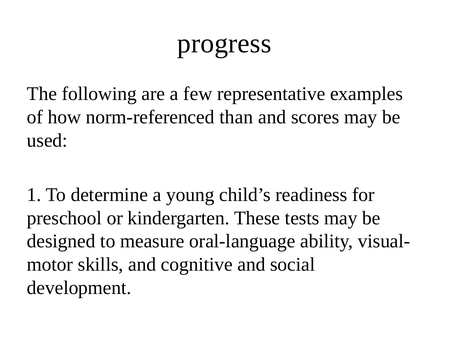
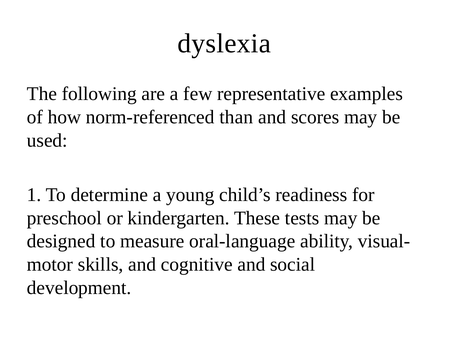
progress: progress -> dyslexia
